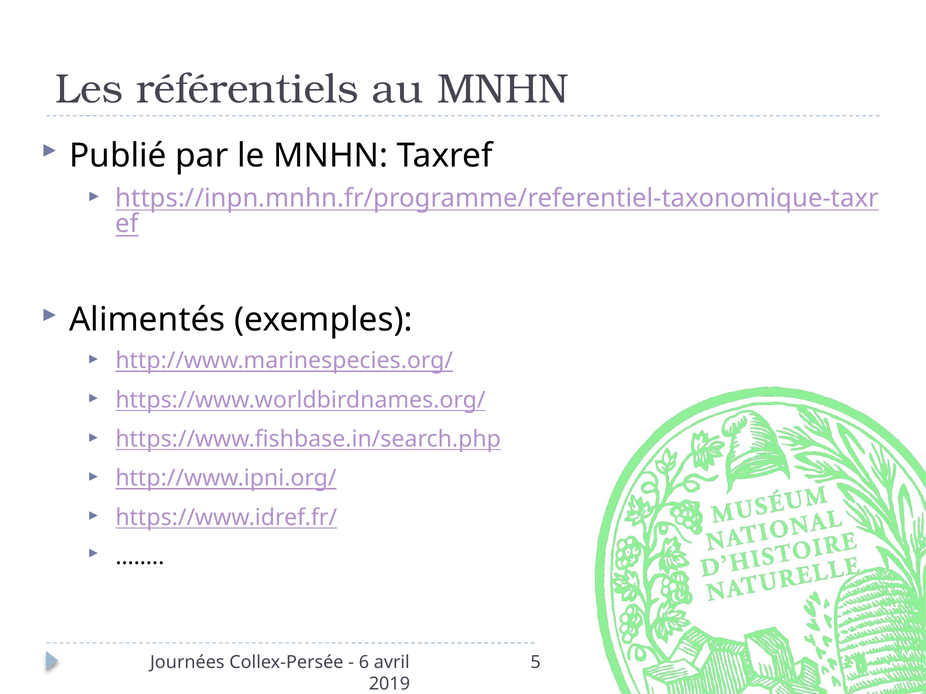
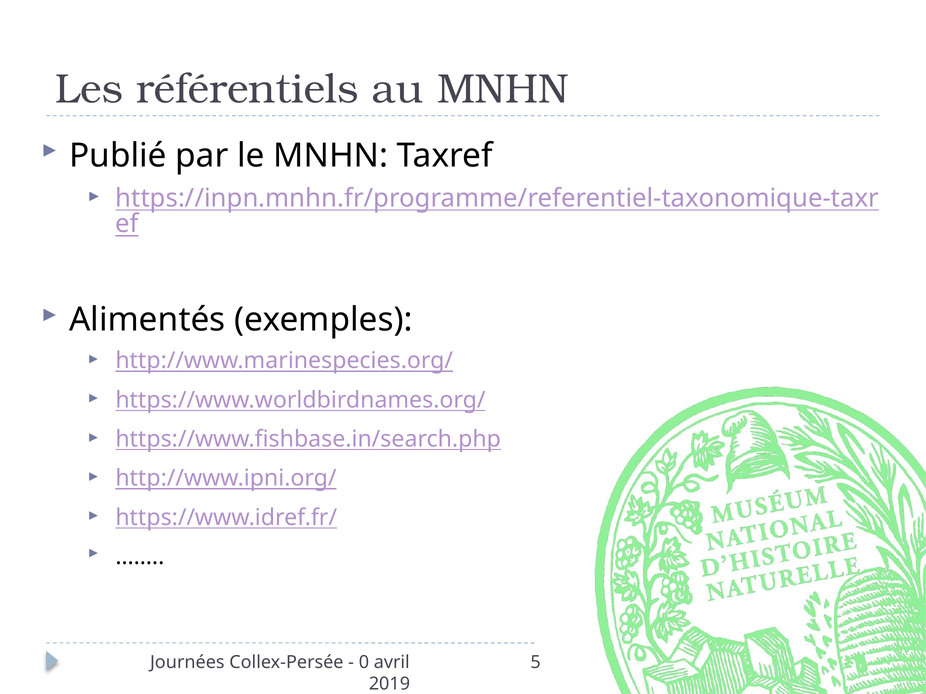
6: 6 -> 0
